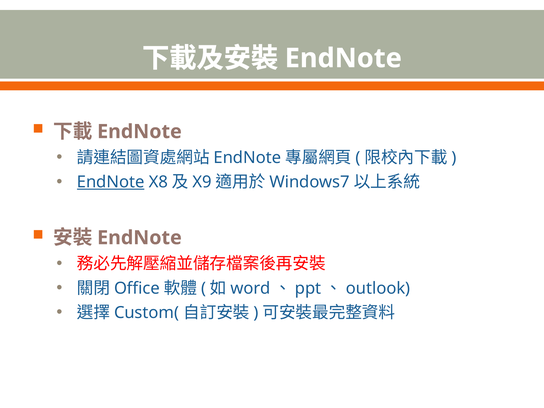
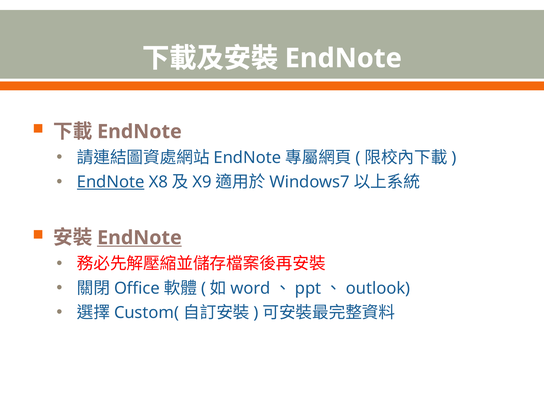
EndNote at (139, 238) underline: none -> present
